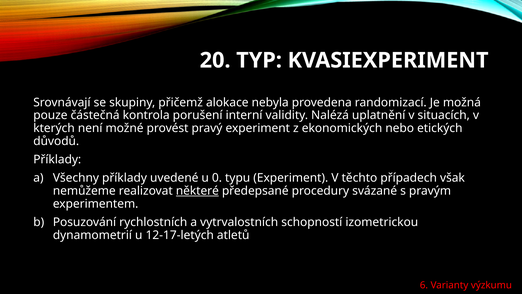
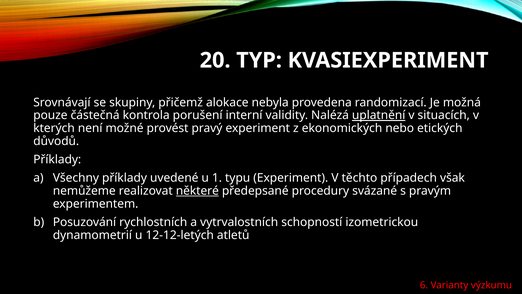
uplatnění underline: none -> present
0: 0 -> 1
12-17-letých: 12-17-letých -> 12-12-letých
